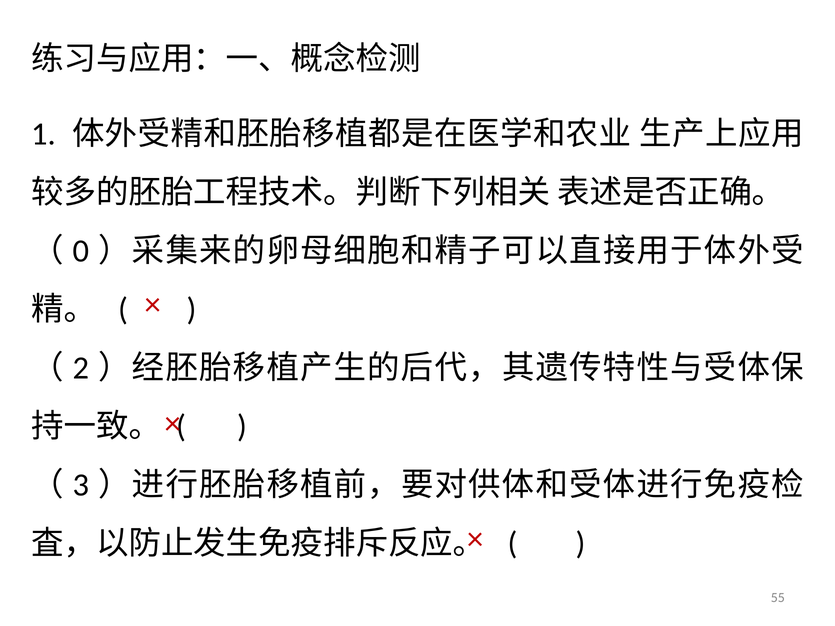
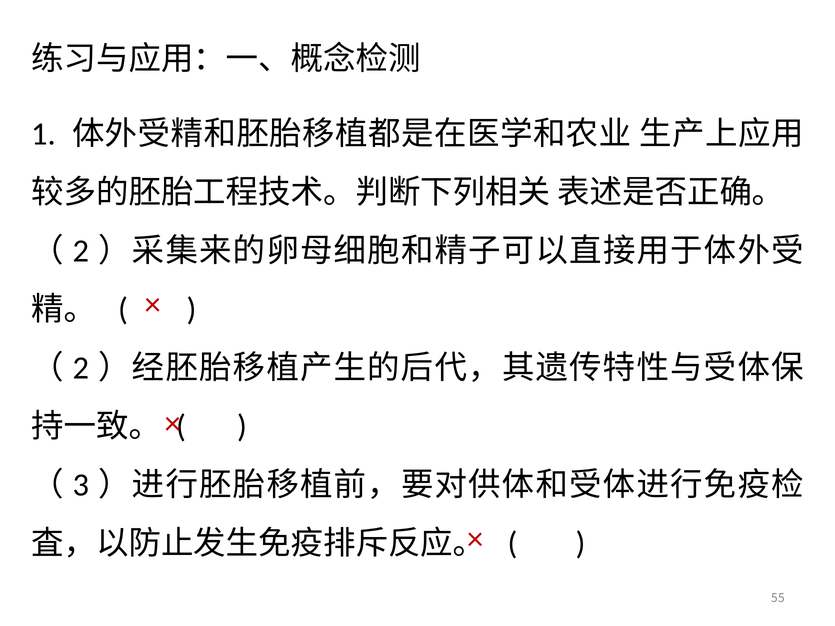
0 at (81, 251): 0 -> 2
